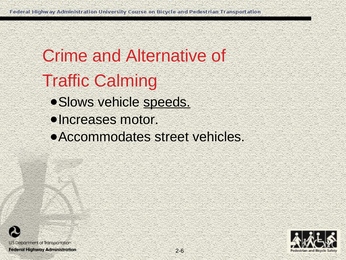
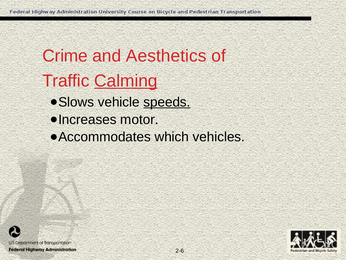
Alternative: Alternative -> Aesthetics
Calming underline: none -> present
street: street -> which
